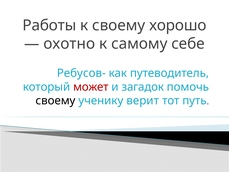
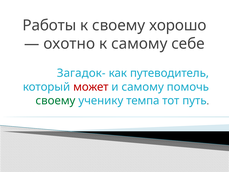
Ребусов-: Ребусов- -> Загадок-
и загадок: загадок -> самому
своему at (56, 101) colour: black -> green
верит: верит -> темпа
